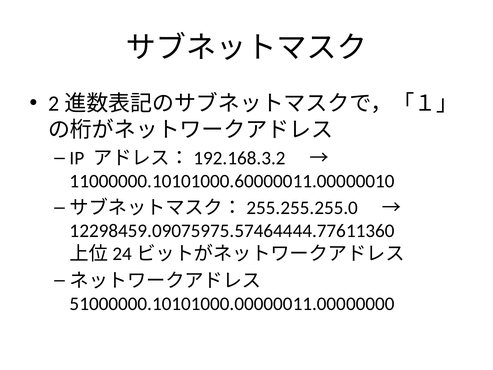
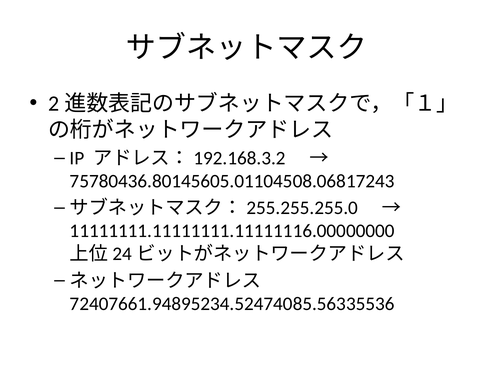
11000000.10101000.60000011.00000010: 11000000.10101000.60000011.00000010 -> 75780436.80145605.01104508.06817243
12298459.09075975.57464444.77611360: 12298459.09075975.57464444.77611360 -> 11111111.11111111.11111116.00000000
51000000.10101000.00000011.00000000: 51000000.10101000.00000011.00000000 -> 72407661.94895234.52474085.56335536
